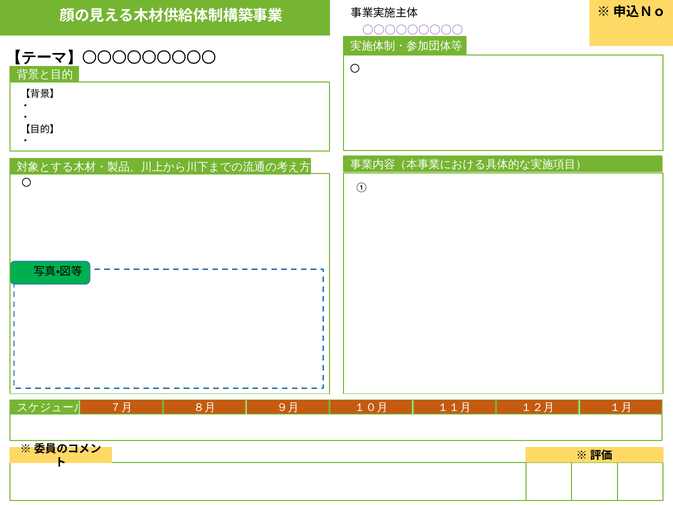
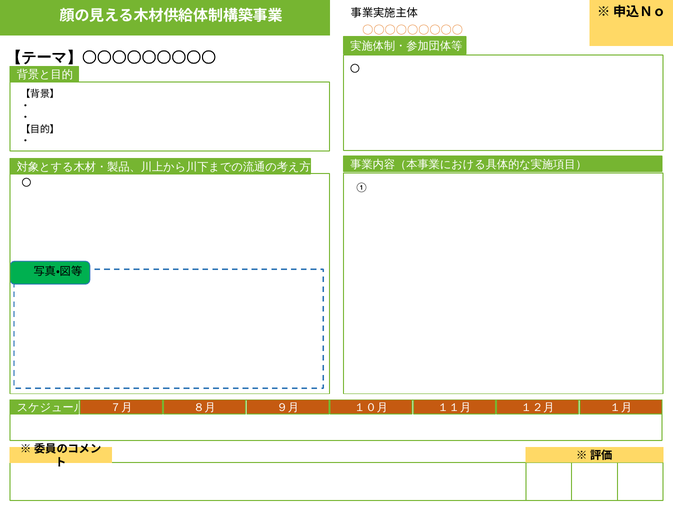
〇〇〇〇〇〇〇〇〇 colour: purple -> orange
